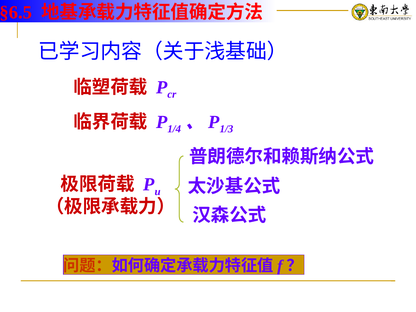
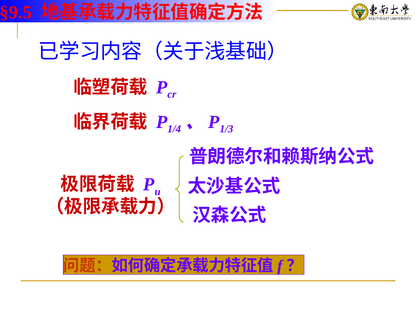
§6.5: §6.5 -> §9.5
